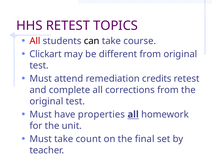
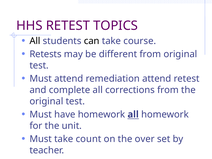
All at (35, 41) colour: red -> black
Clickart: Clickart -> Retests
remediation credits: credits -> attend
have properties: properties -> homework
final: final -> over
